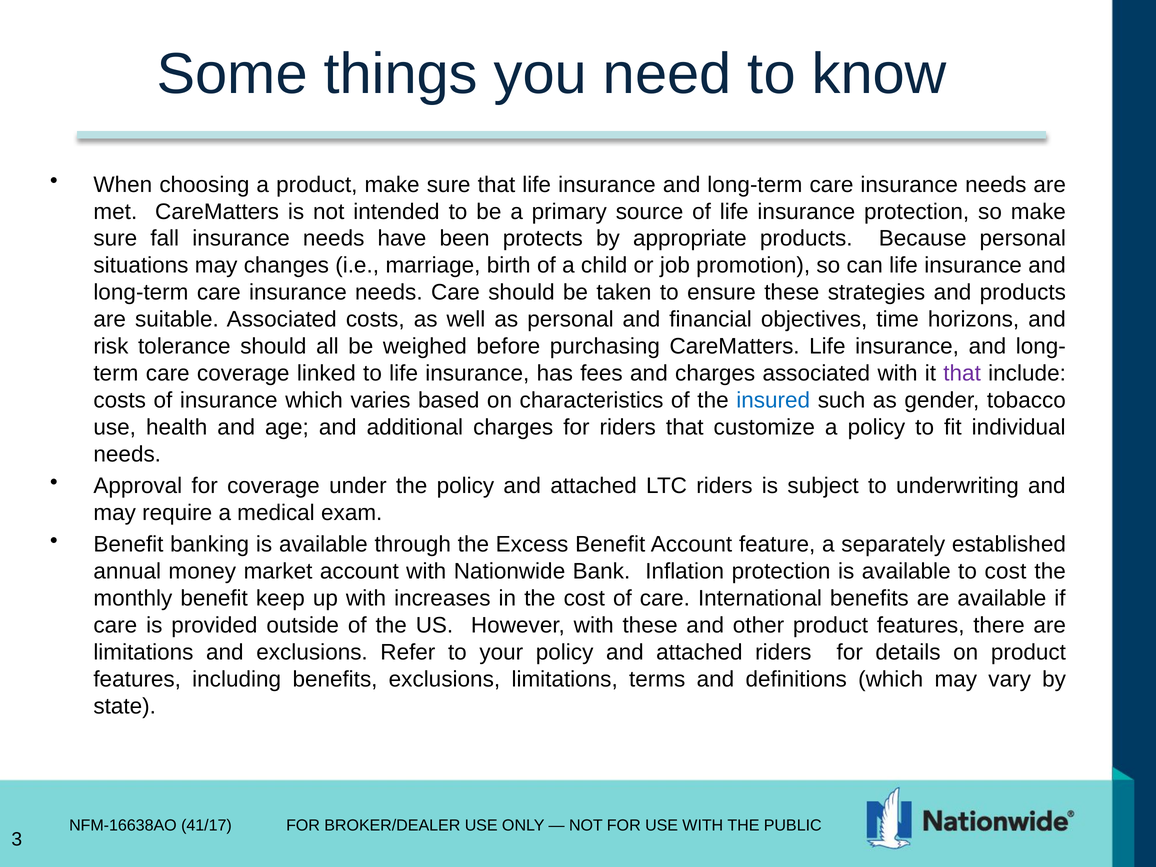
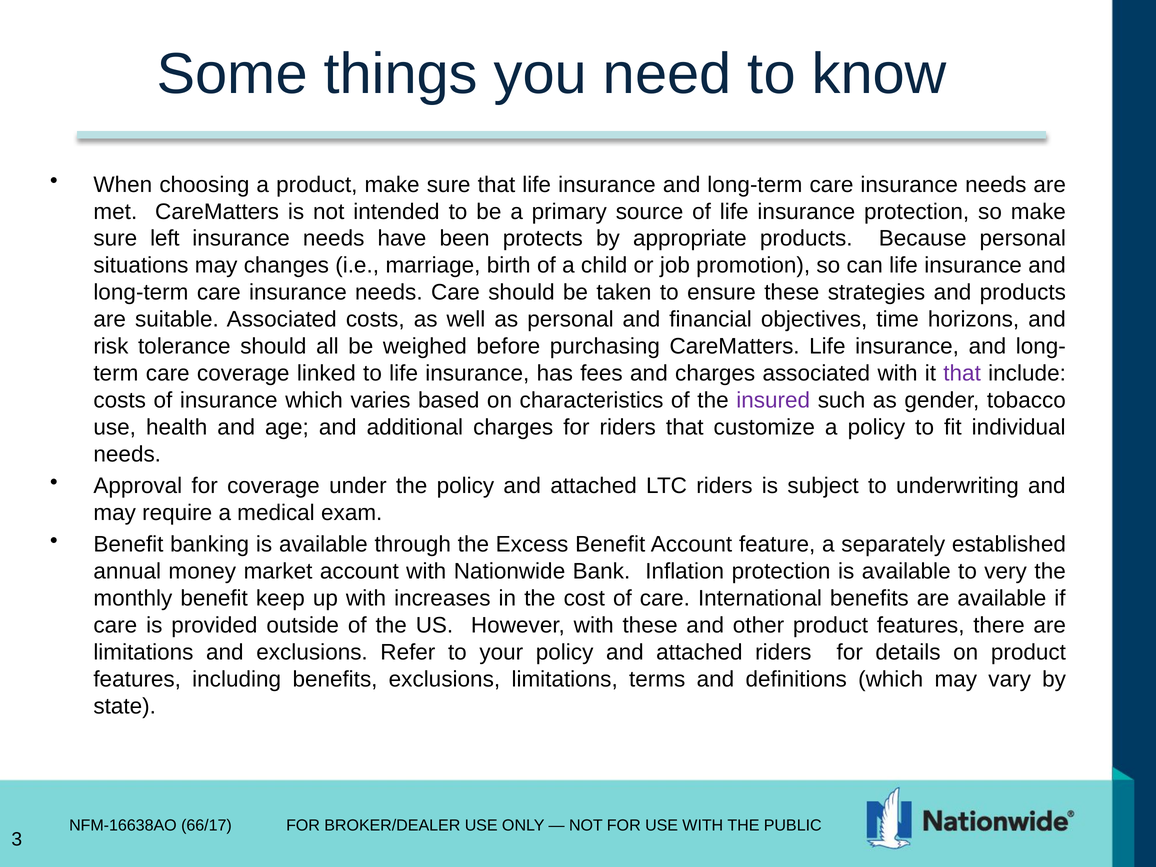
fall: fall -> left
insured colour: blue -> purple
to cost: cost -> very
41/17: 41/17 -> 66/17
